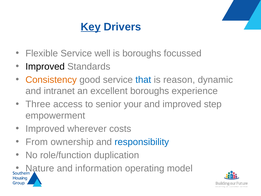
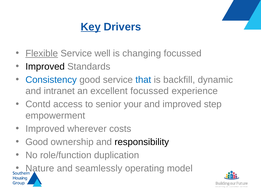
Flexible underline: none -> present
is boroughs: boroughs -> changing
Consistency colour: orange -> blue
reason: reason -> backfill
excellent boroughs: boroughs -> focussed
Three: Three -> Contd
From at (37, 142): From -> Good
responsibility colour: blue -> black
information: information -> seamlessly
